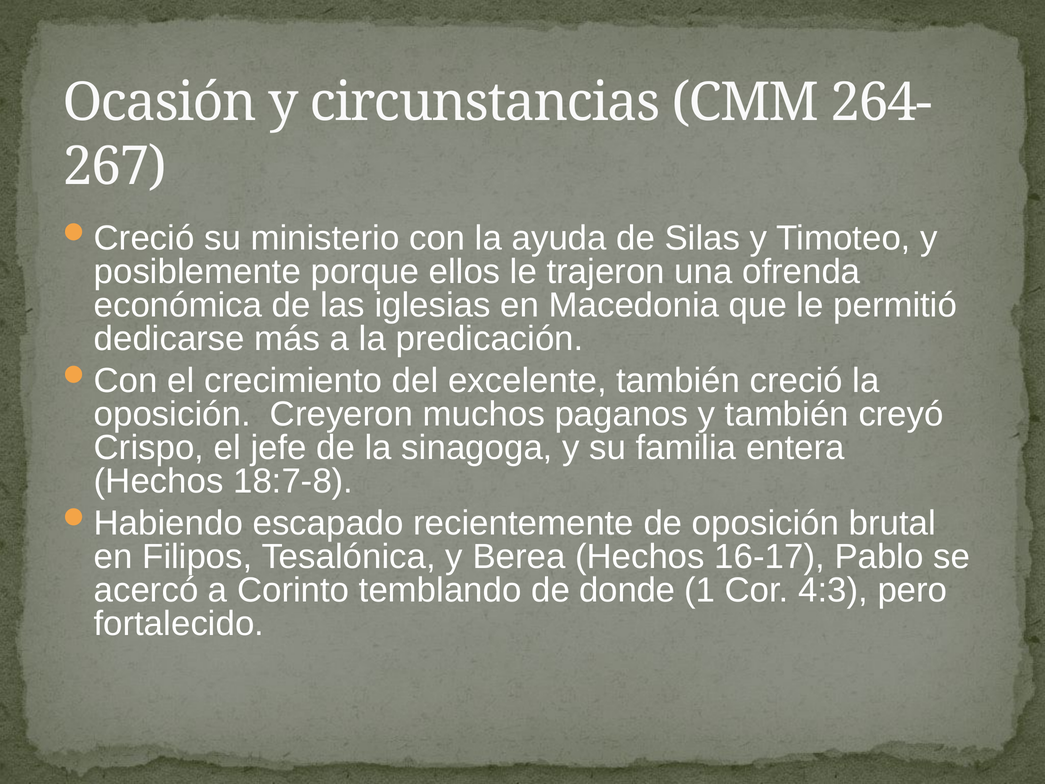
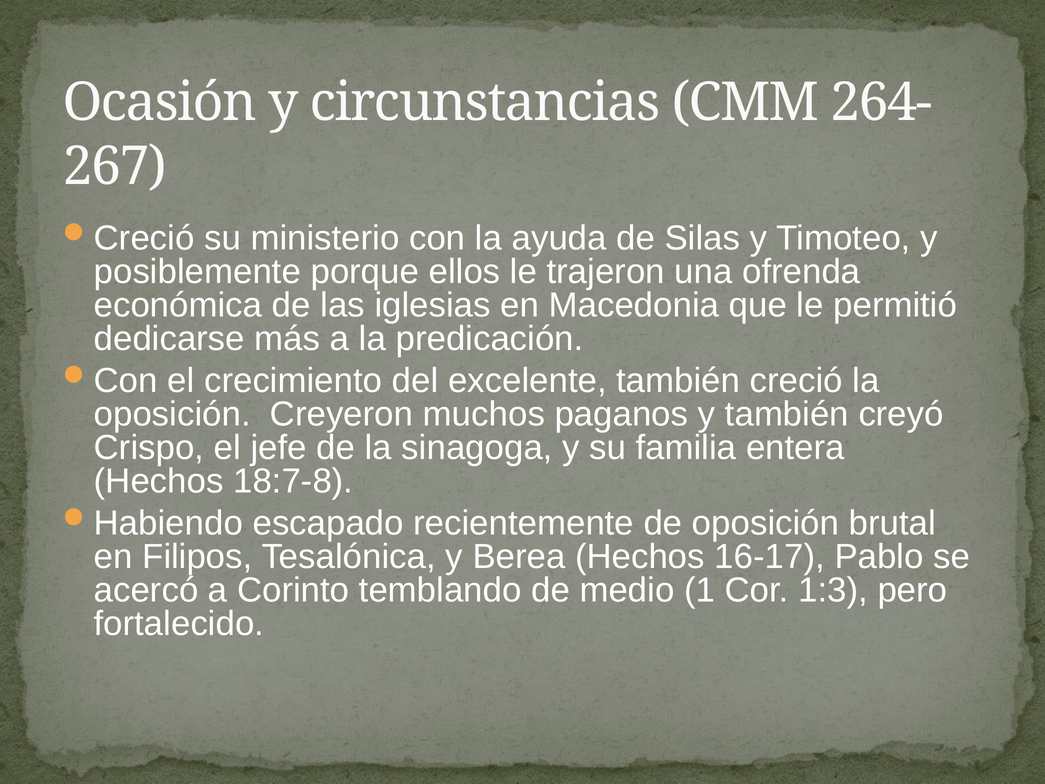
donde: donde -> medio
4:3: 4:3 -> 1:3
